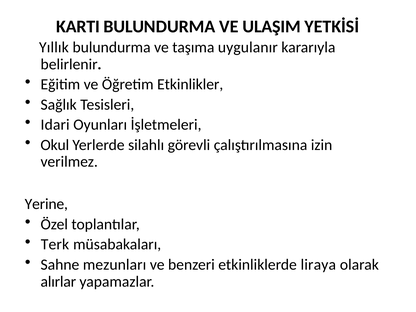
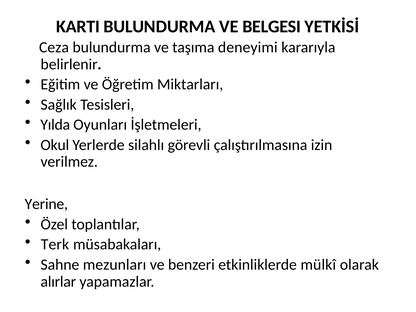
ULAŞIM: ULAŞIM -> BELGESI
Yıllık: Yıllık -> Ceza
uygulanır: uygulanır -> deneyimi
Etkinlikler: Etkinlikler -> Miktarları
Idari: Idari -> Yılda
liraya: liraya -> mülkî
